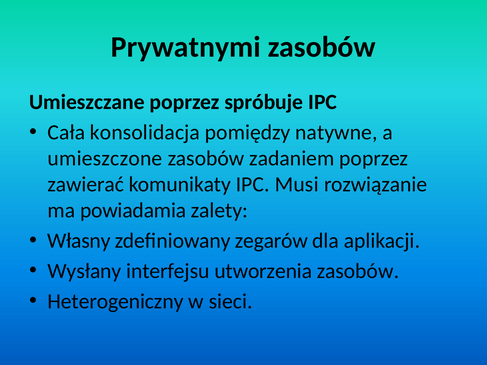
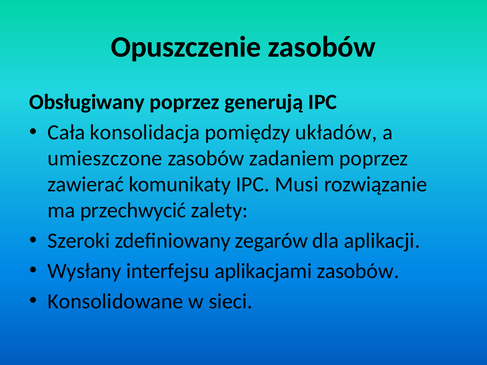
Prywatnymi: Prywatnymi -> Opuszczenie
Umieszczane: Umieszczane -> Obsługiwany
spróbuje: spróbuje -> generują
natywne: natywne -> układów
powiadamia: powiadamia -> przechwycić
Własny: Własny -> Szeroki
utworzenia: utworzenia -> aplikacjami
Heterogeniczny: Heterogeniczny -> Konsolidowane
